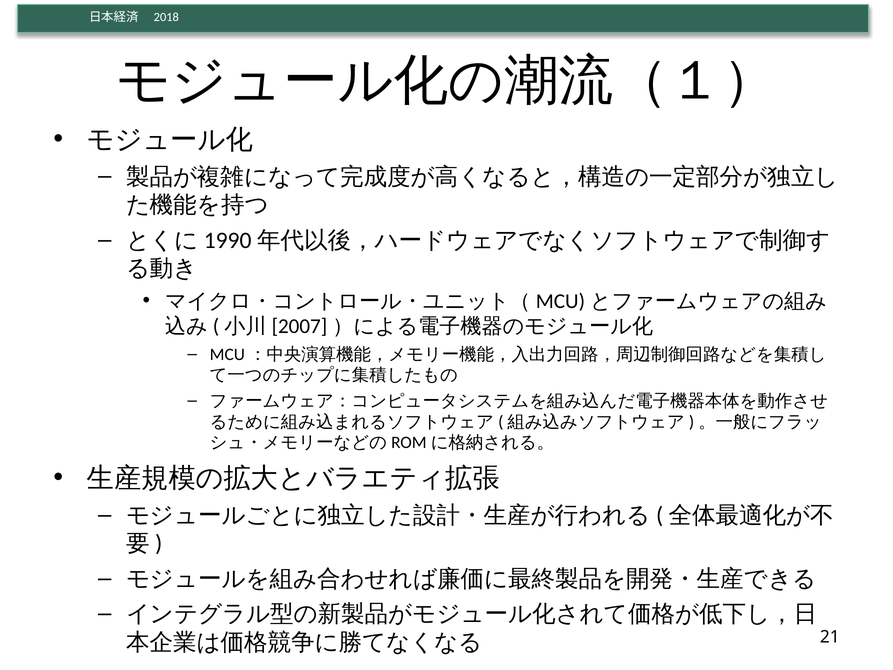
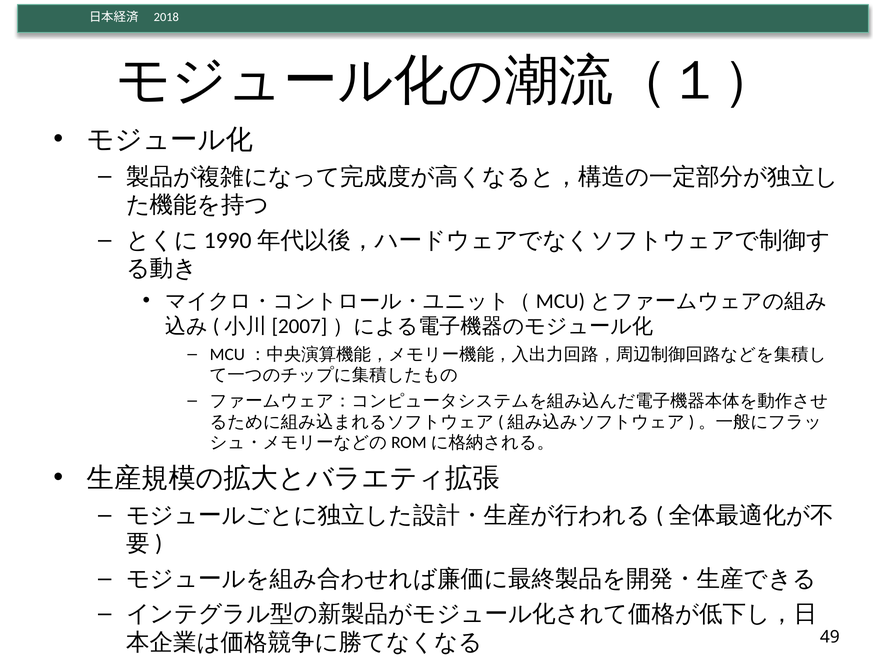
21: 21 -> 49
